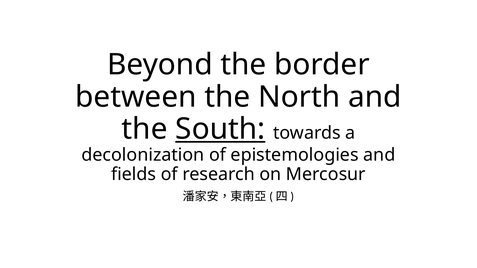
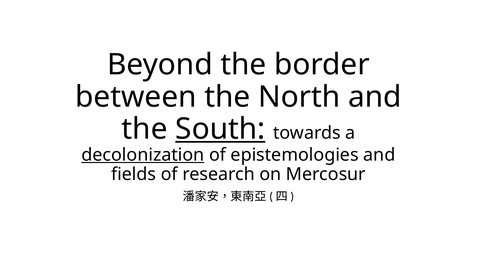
decolonization underline: none -> present
